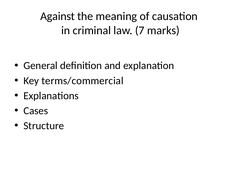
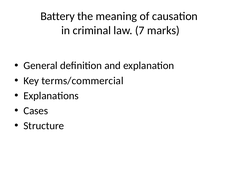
Against: Against -> Battery
